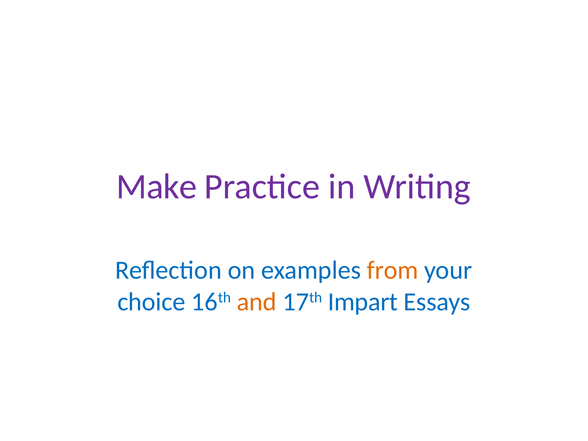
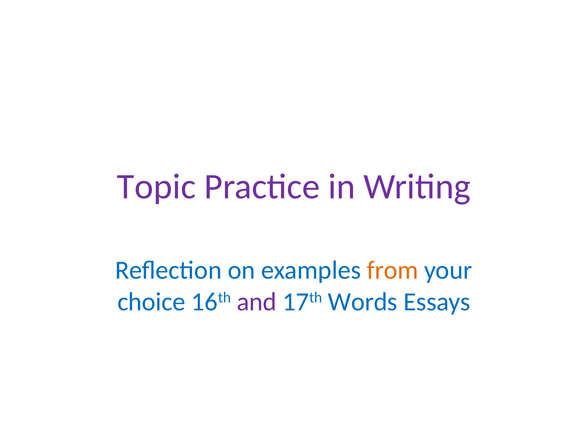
Make: Make -> Topic
and colour: orange -> purple
Impart: Impart -> Words
